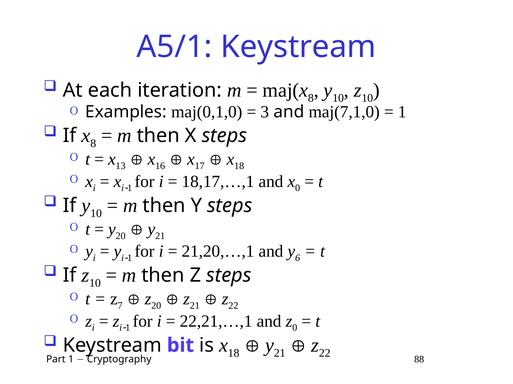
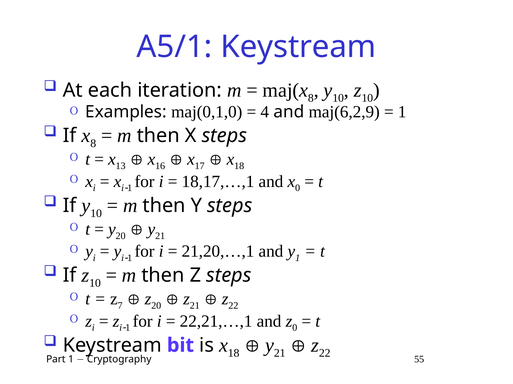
3: 3 -> 4
maj(7,1,0: maj(7,1,0 -> maj(6,2,9
y 6: 6 -> 1
88: 88 -> 55
